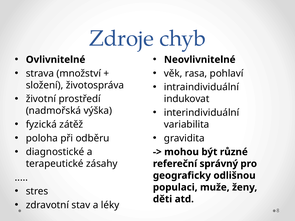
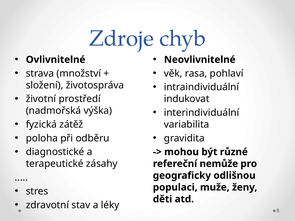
správný: správný -> nemůže
